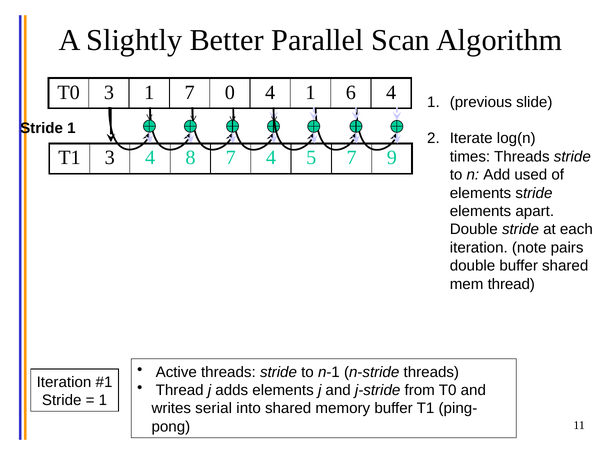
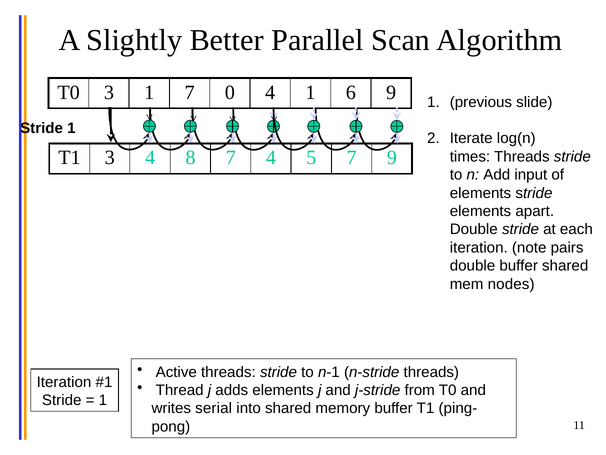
6 4: 4 -> 9
used: used -> input
mem thread: thread -> nodes
